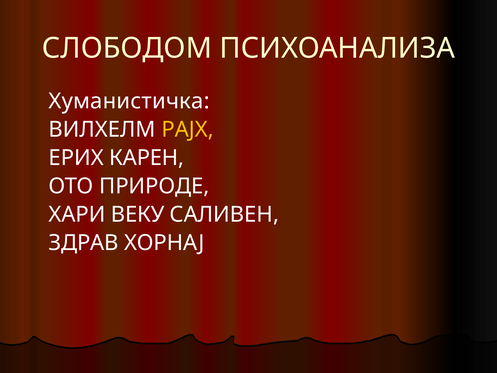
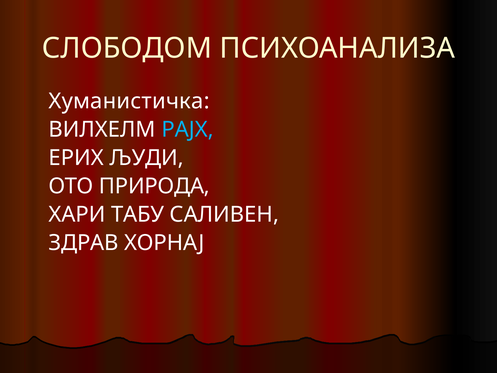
РАЈХ colour: yellow -> light blue
КАРЕН: КАРЕН -> ЉУДИ
ПРИРОДЕ: ПРИРОДЕ -> ПРИРОДА
ВЕКУ: ВЕКУ -> ТАБУ
